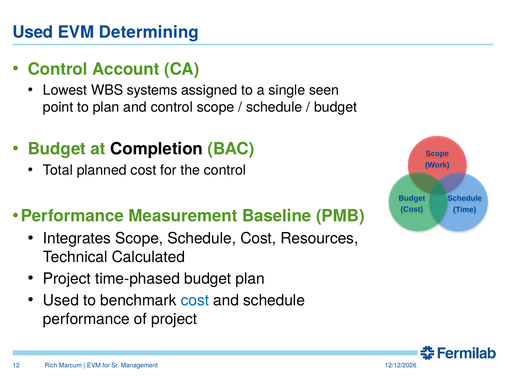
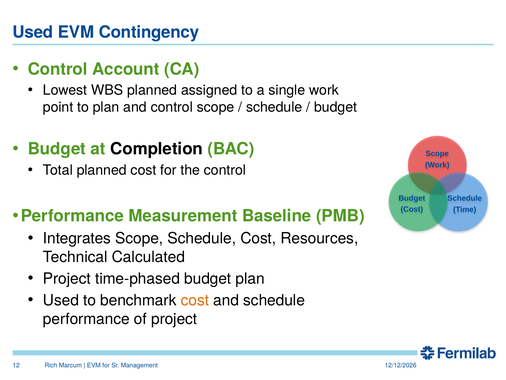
Determining: Determining -> Contingency
WBS systems: systems -> planned
single seen: seen -> work
cost at (195, 300) colour: blue -> orange
